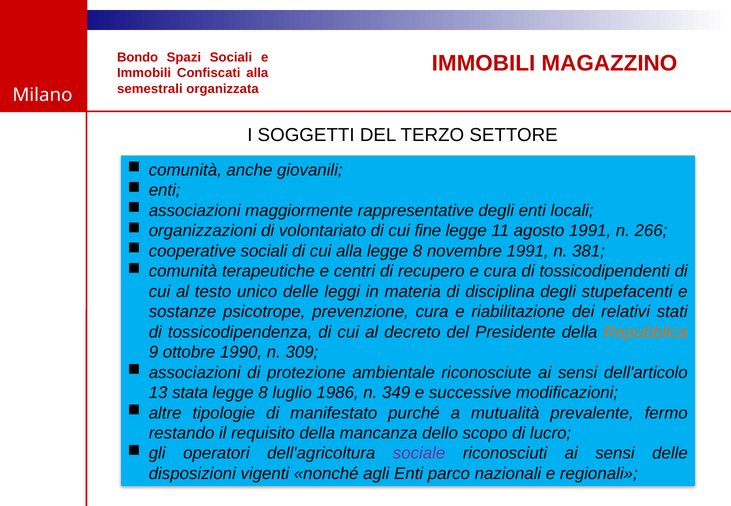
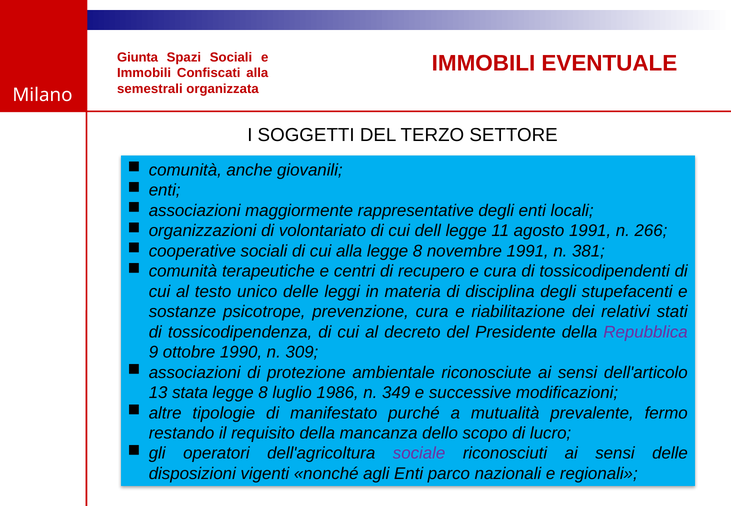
Bondo: Bondo -> Giunta
MAGAZZINO: MAGAZZINO -> EVENTUALE
fine: fine -> dell
Repubblica colour: orange -> purple
